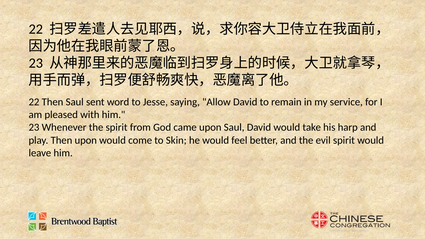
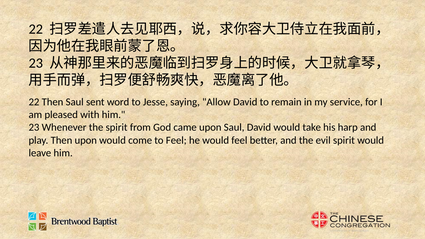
to Skin: Skin -> Feel
